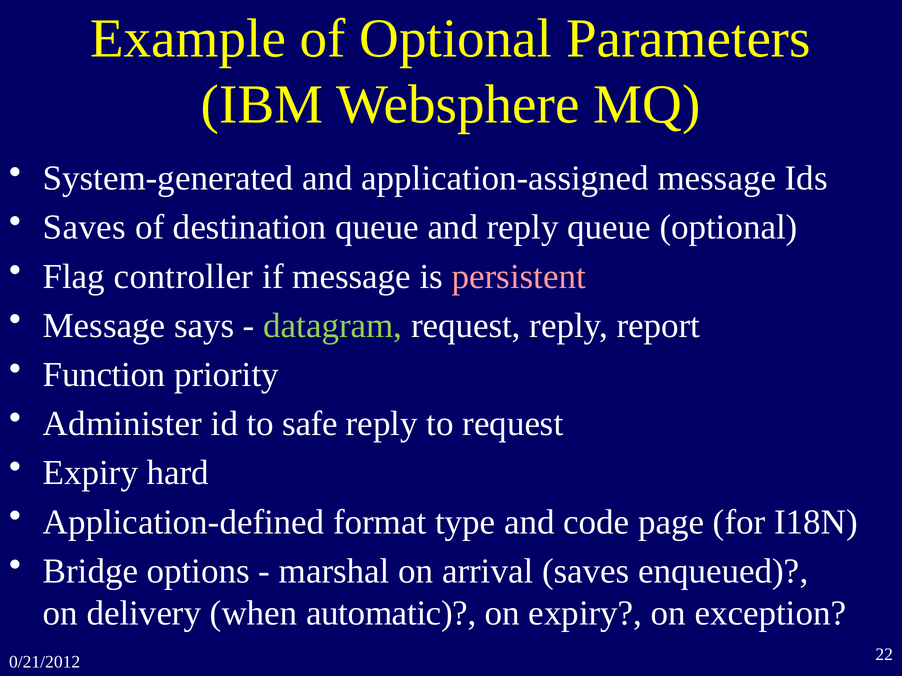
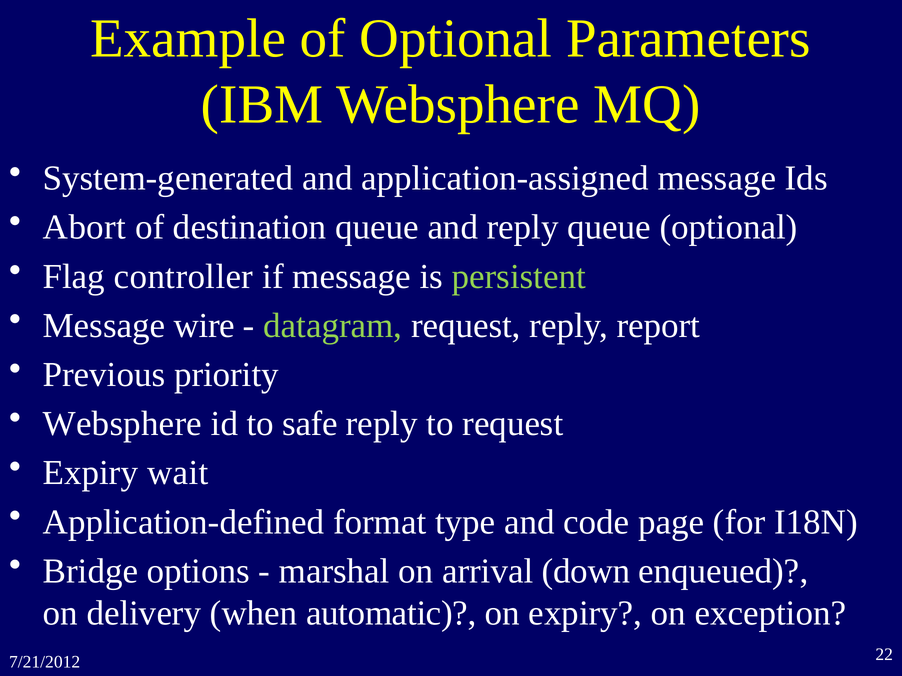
Saves at (84, 227): Saves -> Abort
persistent colour: pink -> light green
says: says -> wire
Function: Function -> Previous
Administer at (122, 424): Administer -> Websphere
hard: hard -> wait
arrival saves: saves -> down
0/21/2012: 0/21/2012 -> 7/21/2012
